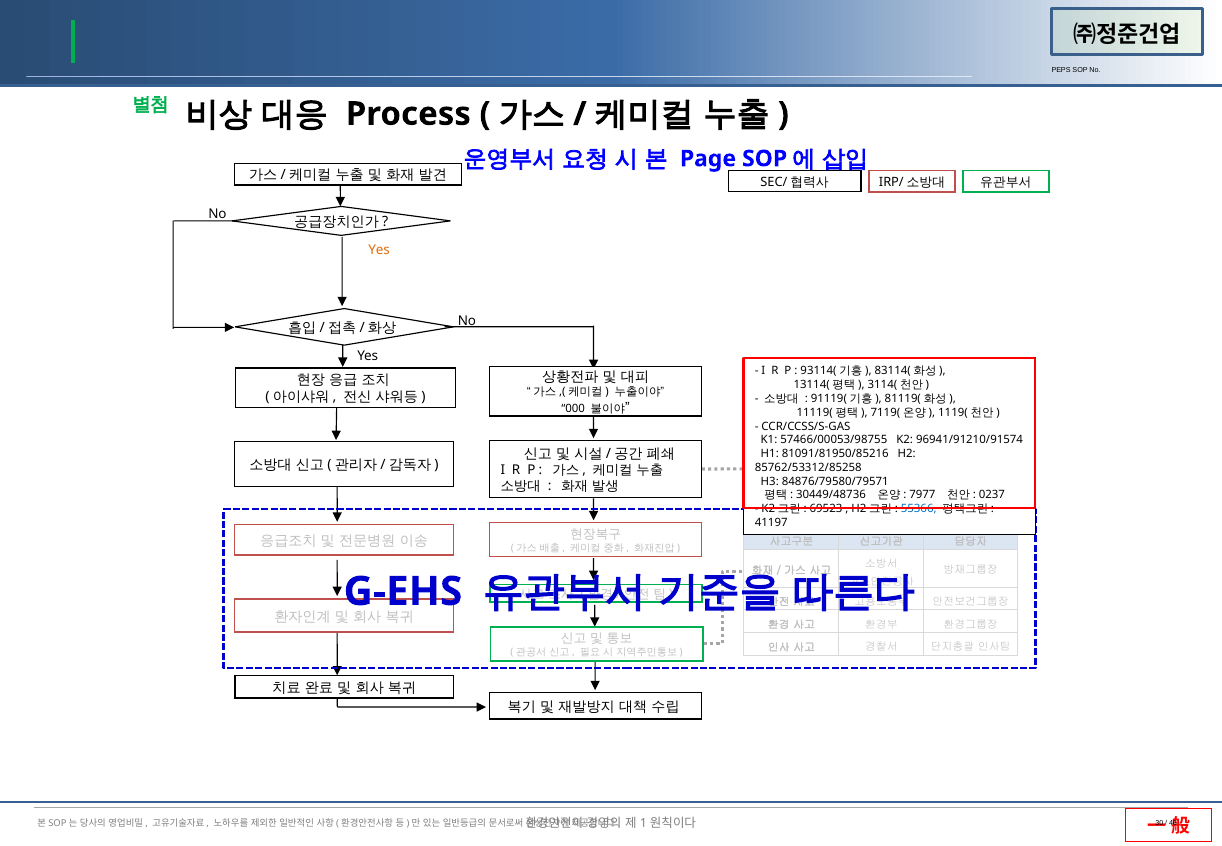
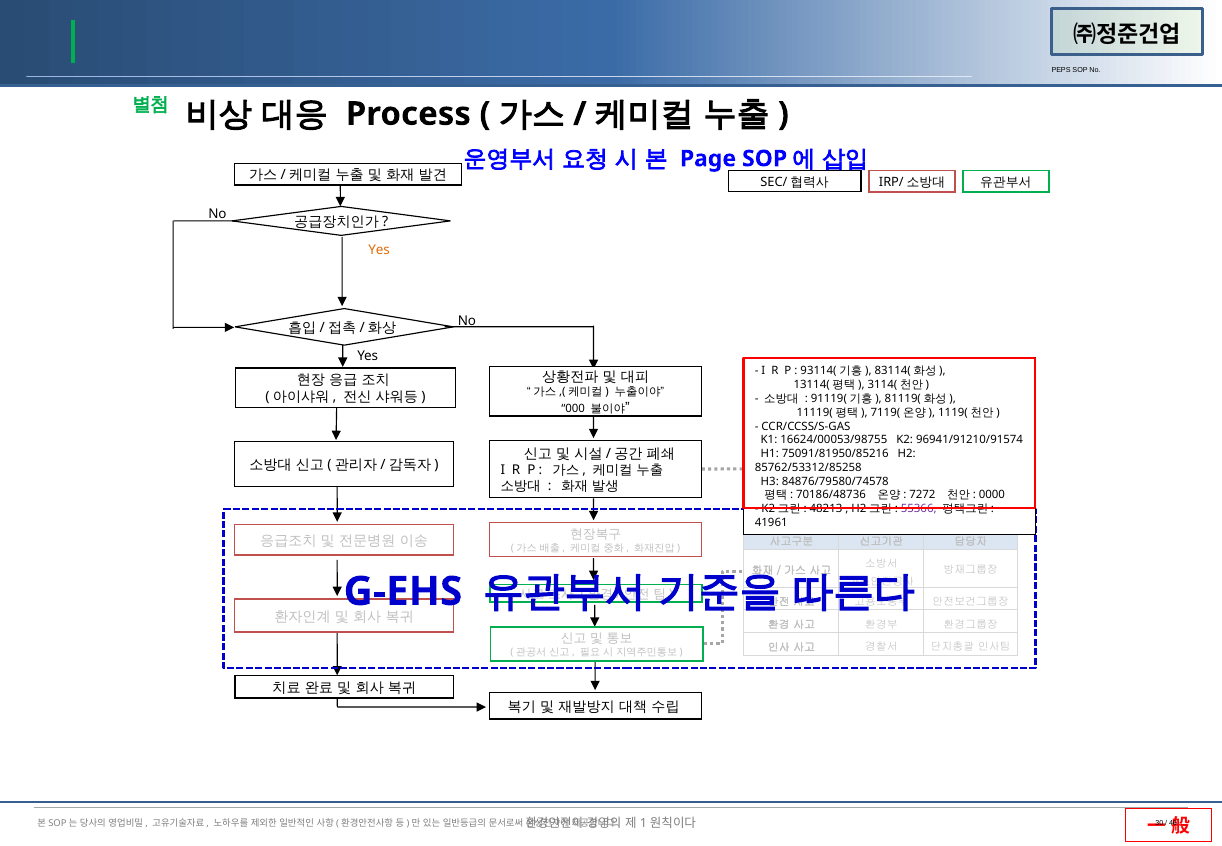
57466/00053/98755: 57466/00053/98755 -> 16624/00053/98755
81091/81950/85216: 81091/81950/85216 -> 75091/81950/85216
84876/79580/79571: 84876/79580/79571 -> 84876/79580/74578
30449/48736: 30449/48736 -> 70186/48736
7977: 7977 -> 7272
0237: 0237 -> 0000
69523: 69523 -> 48213
55366 colour: blue -> purple
41197: 41197 -> 41961
